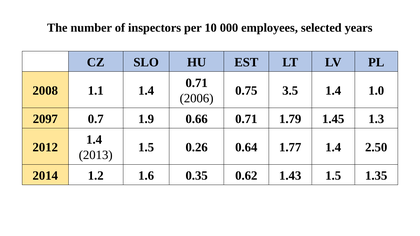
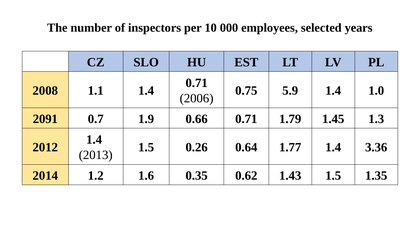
3.5: 3.5 -> 5.9
2097: 2097 -> 2091
2.50: 2.50 -> 3.36
